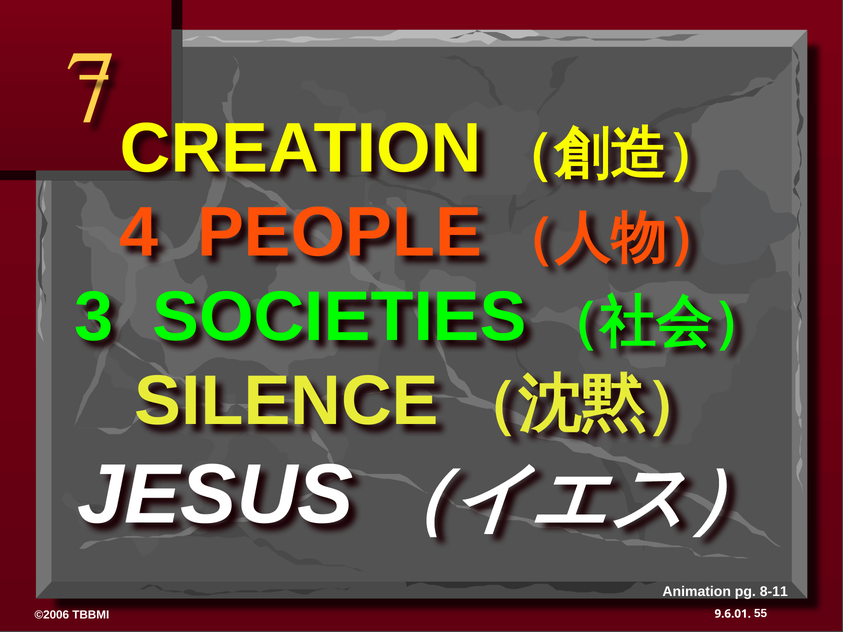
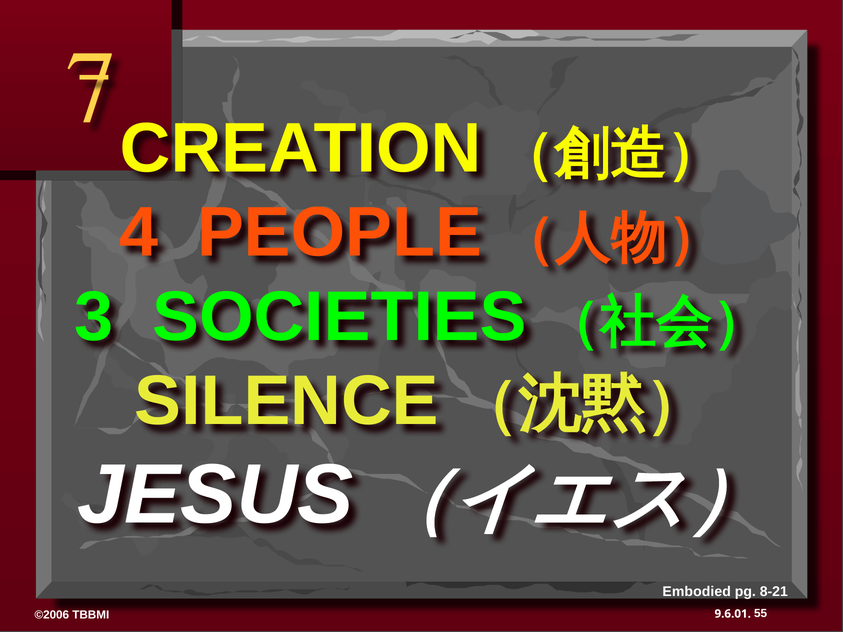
Animation: Animation -> Embodied
8-11: 8-11 -> 8-21
